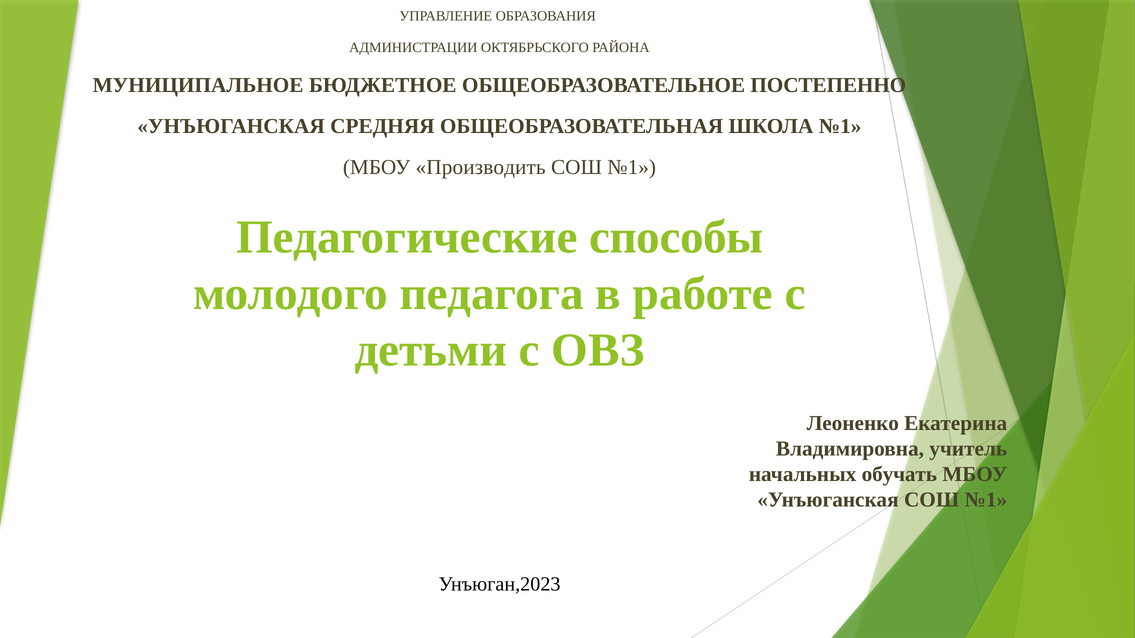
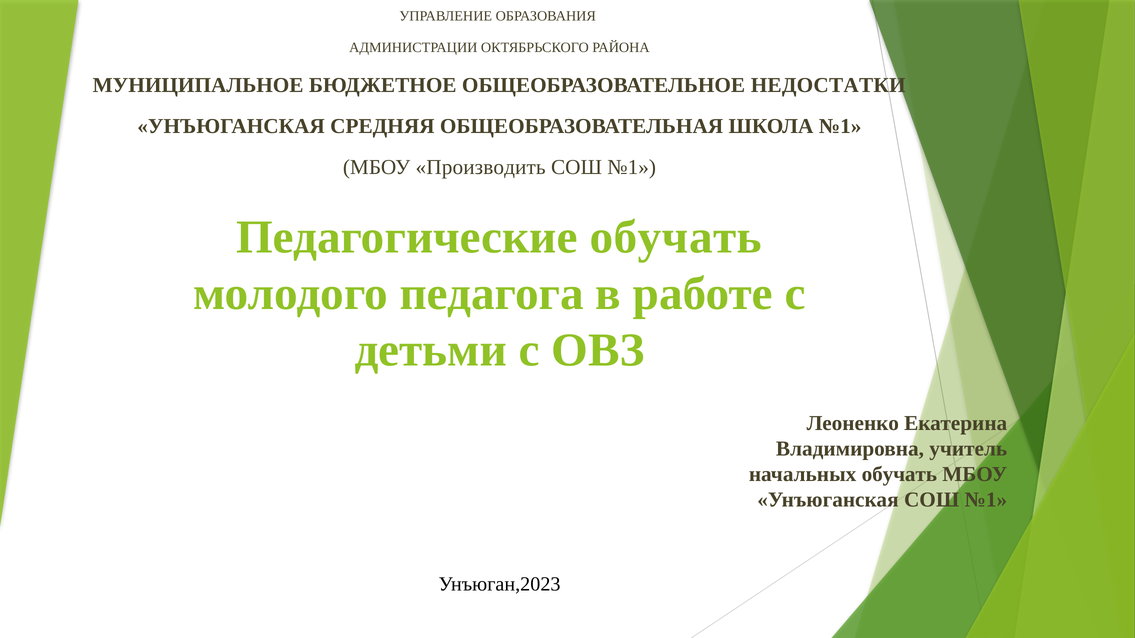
ПОСТЕПЕННО: ПОСТЕПЕННО -> НЕДОСТАТКИ
Педагогические способы: способы -> обучать
